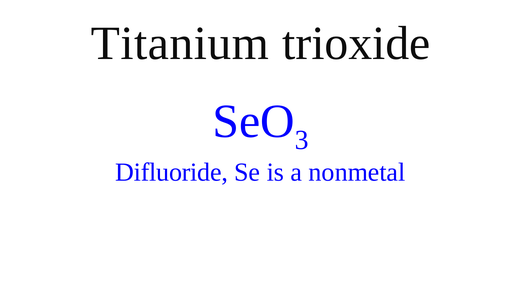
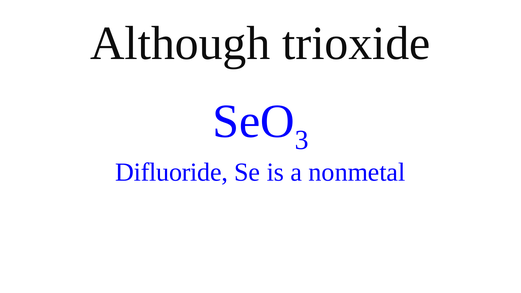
Titanium: Titanium -> Although
